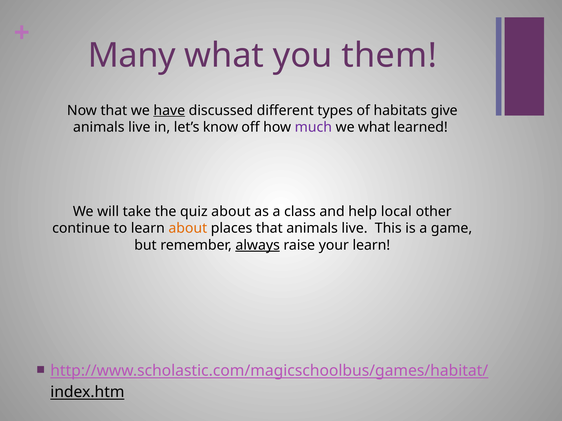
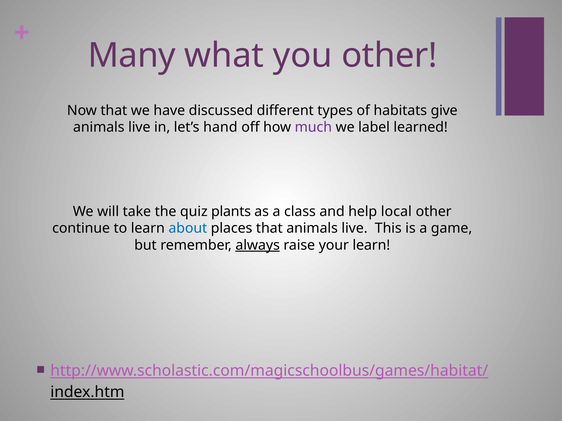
you them: them -> other
have underline: present -> none
know: know -> hand
we what: what -> label
quiz about: about -> plants
about at (188, 229) colour: orange -> blue
